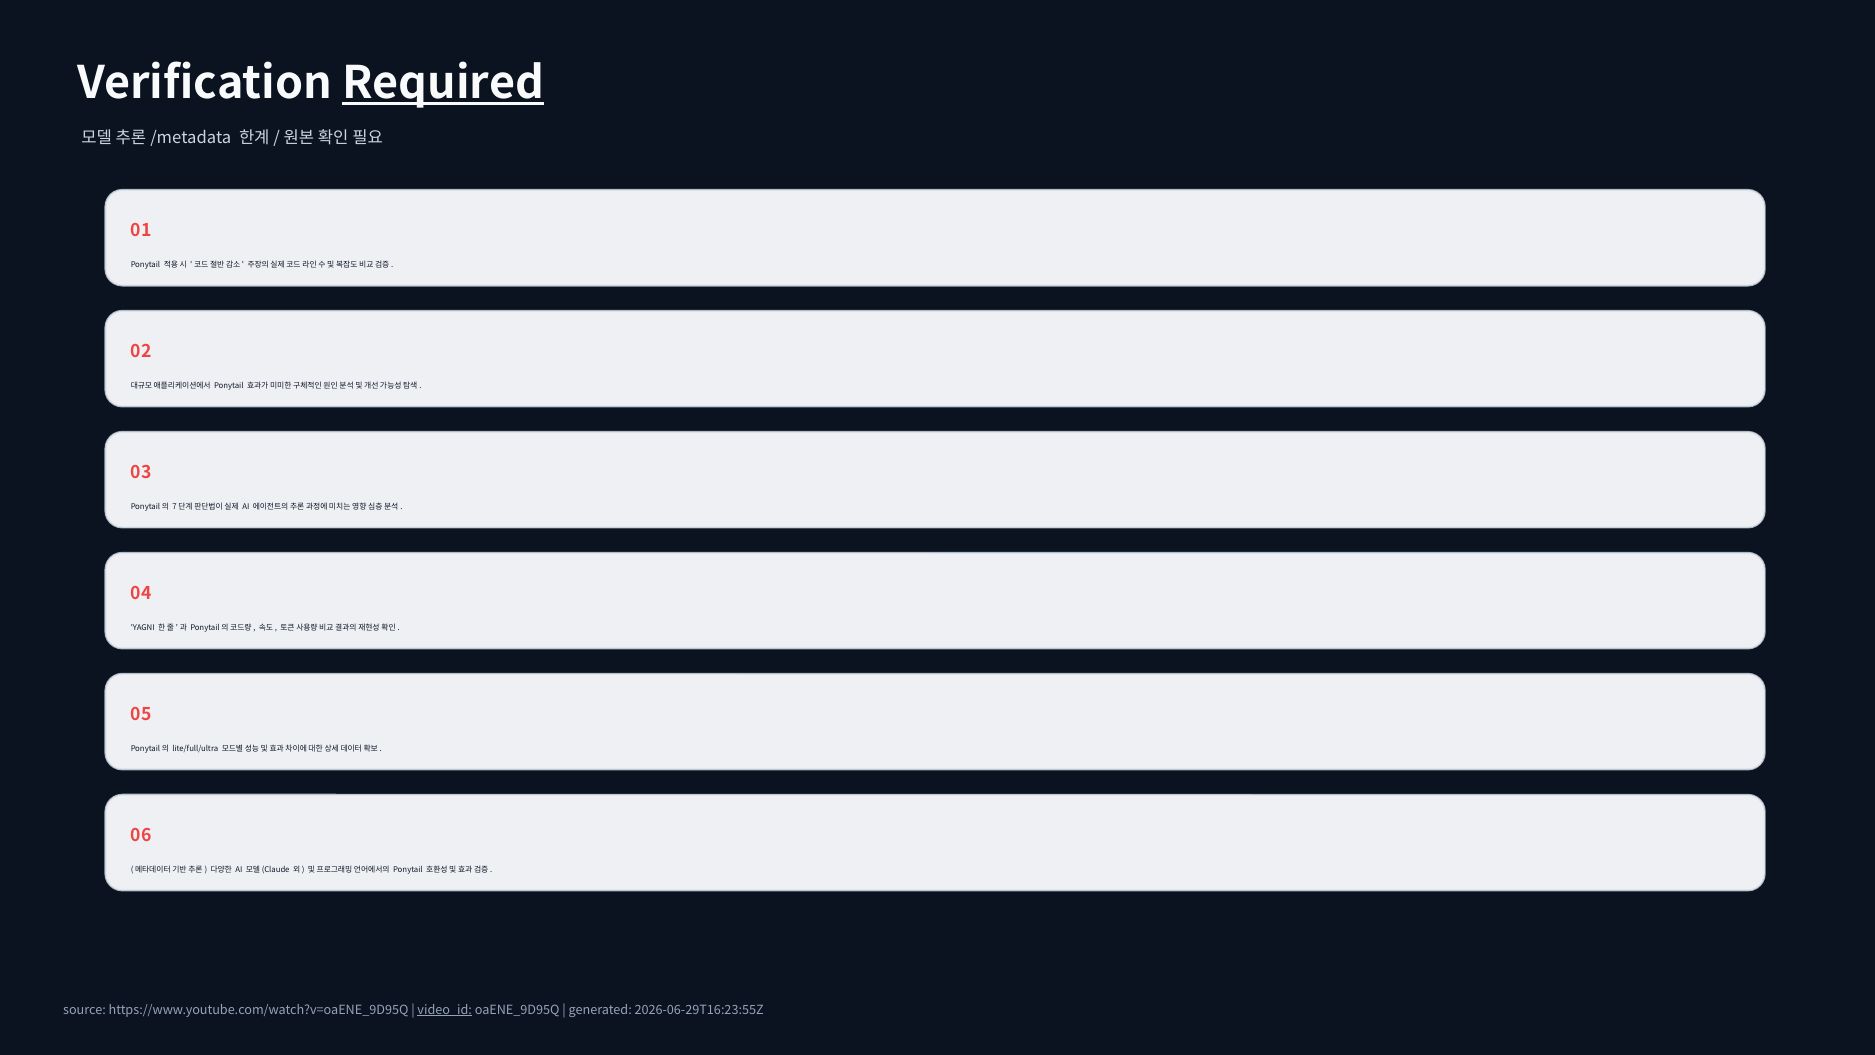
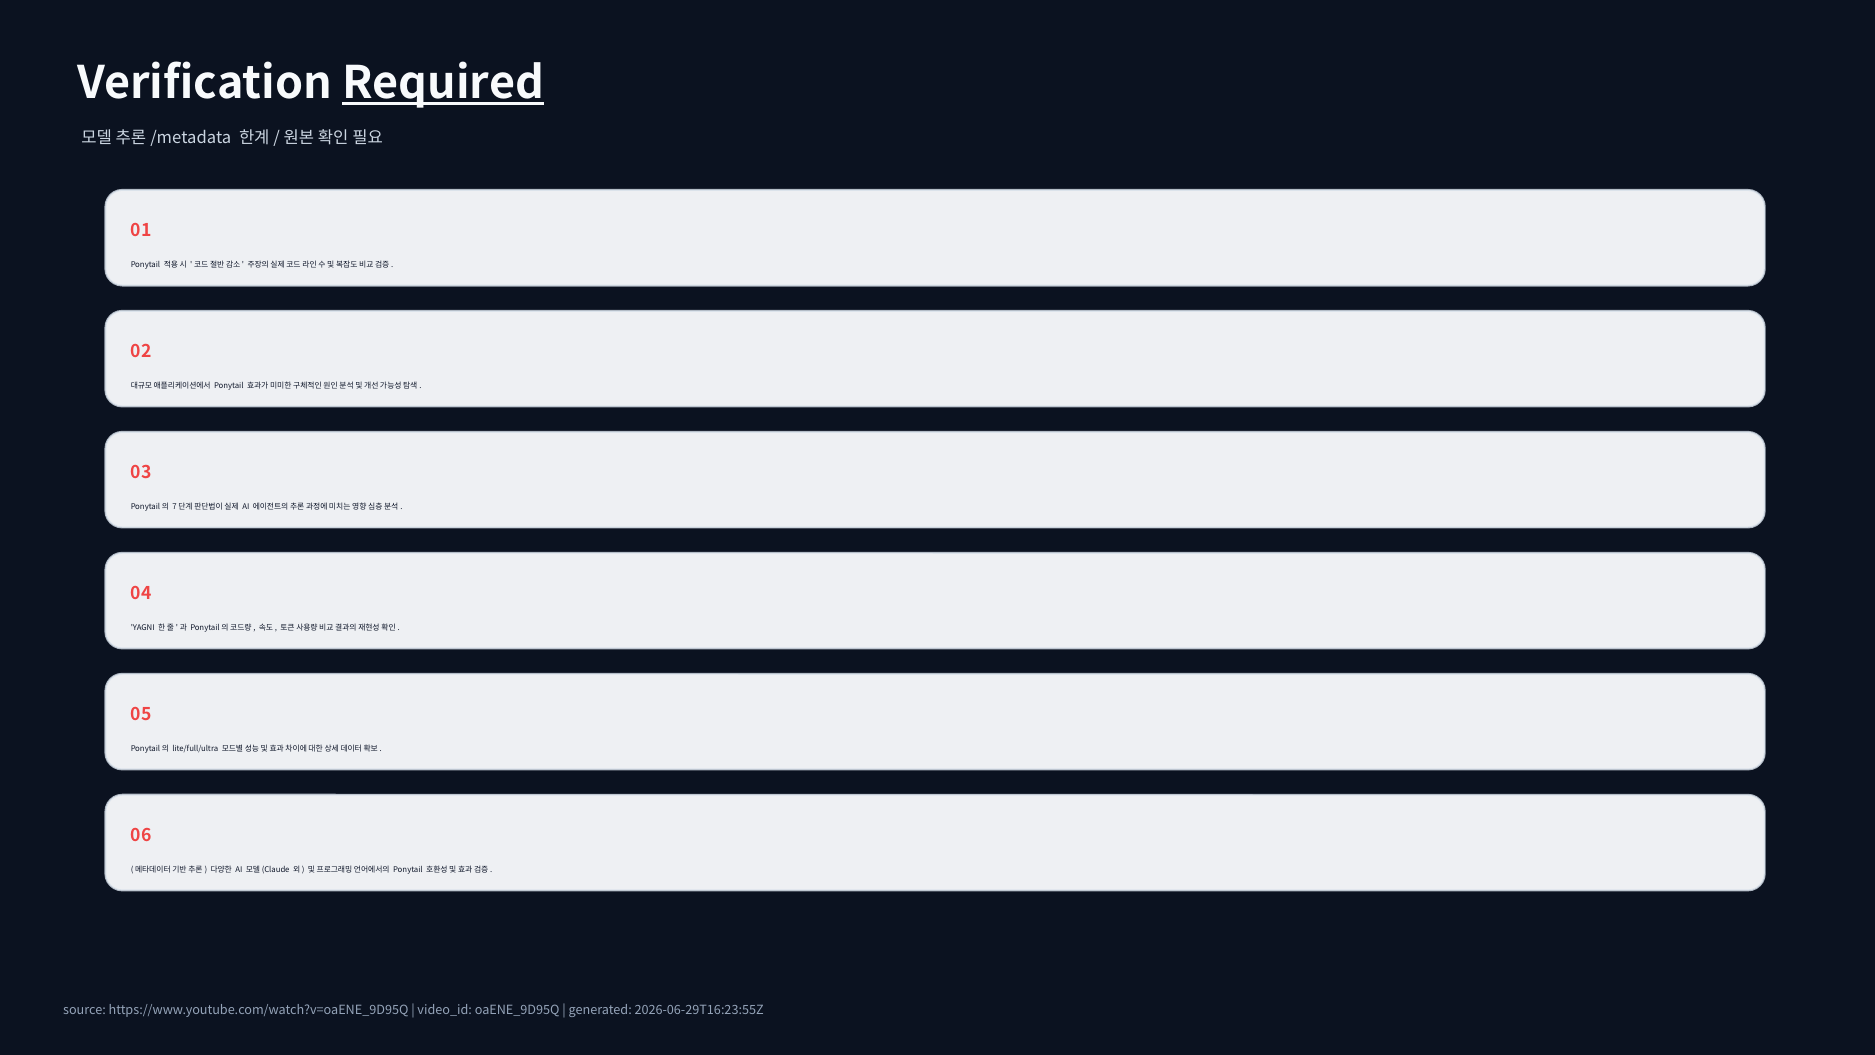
video_id underline: present -> none
